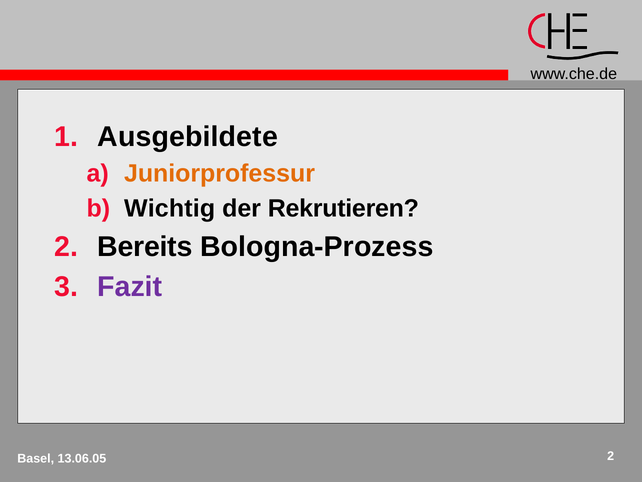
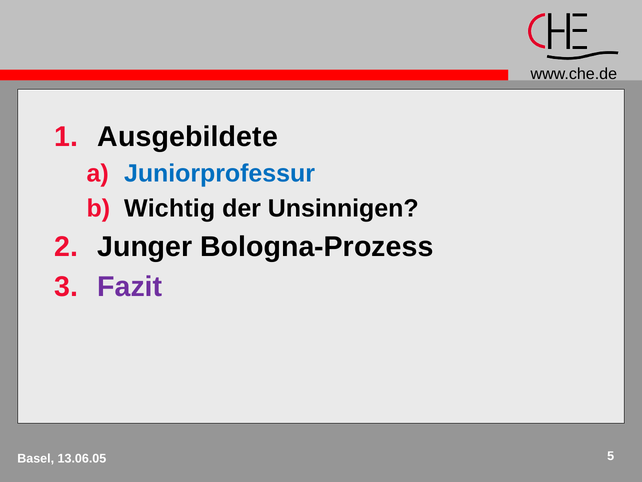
Juniorprofessur colour: orange -> blue
Rekrutieren: Rekrutieren -> Unsinnigen
Bereits: Bereits -> Junger
2 at (611, 456): 2 -> 5
